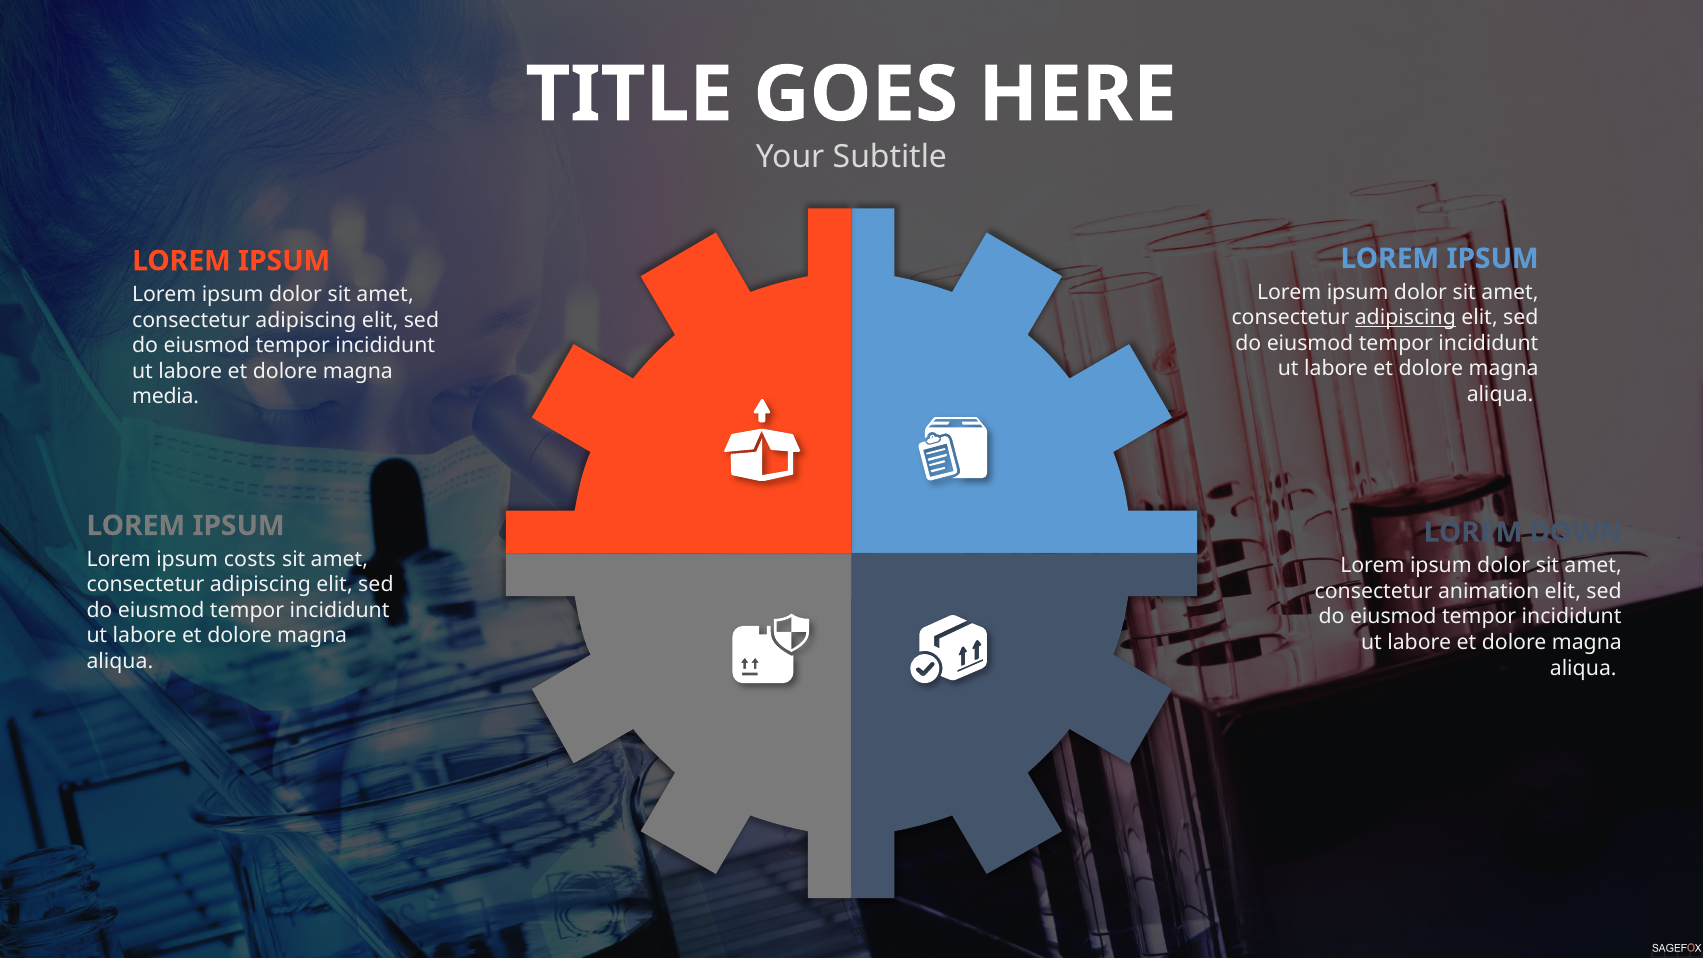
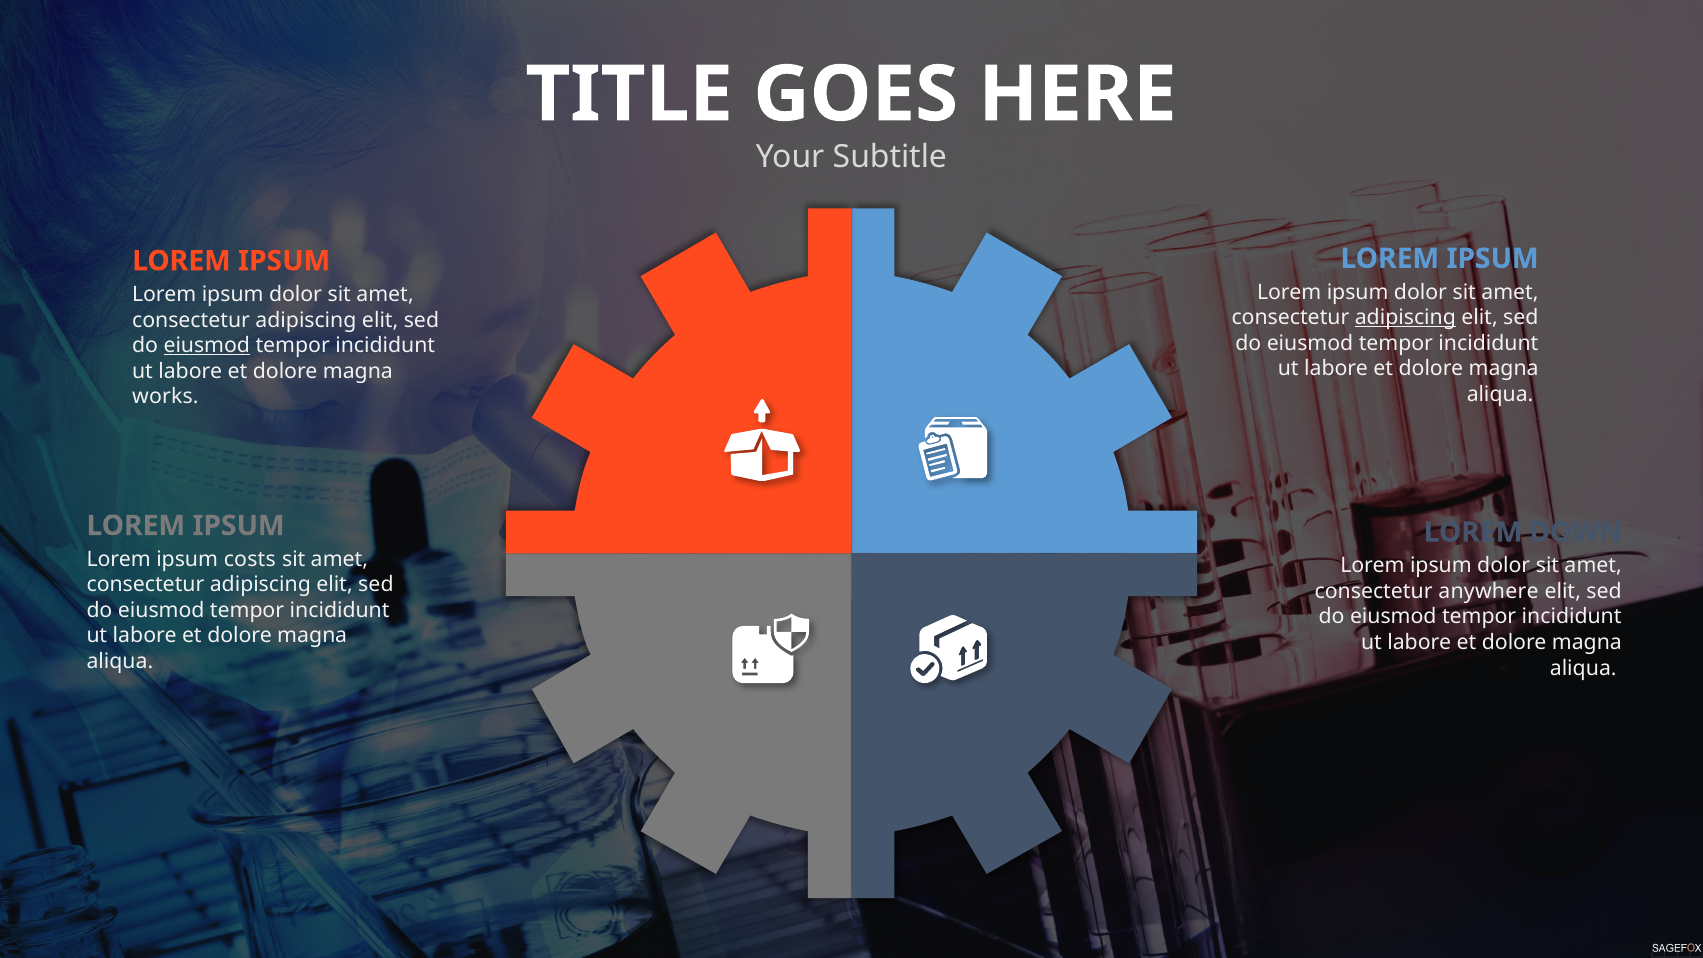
eiusmod at (207, 346) underline: none -> present
media: media -> works
animation: animation -> anywhere
